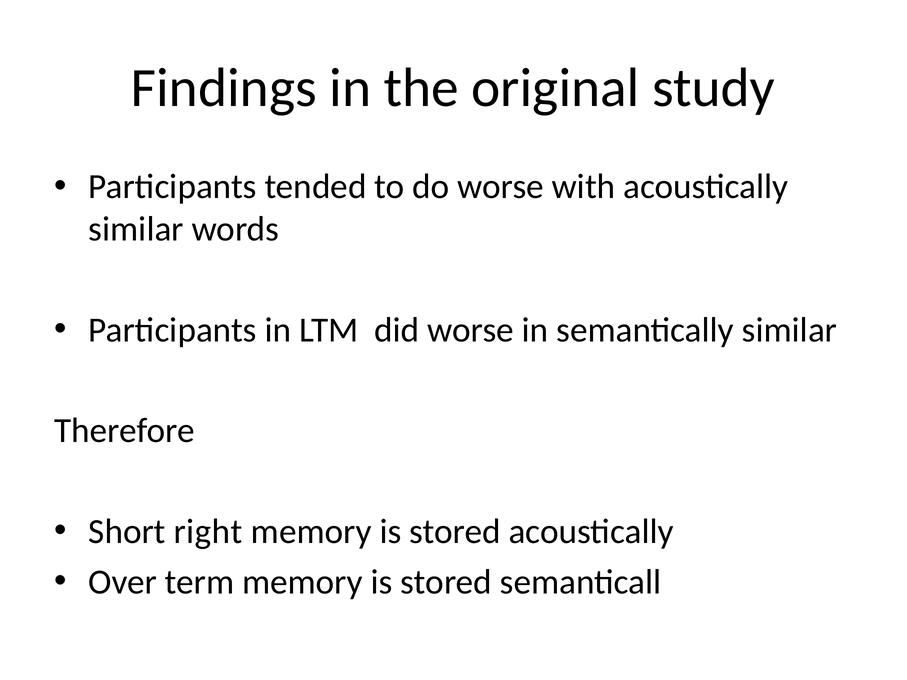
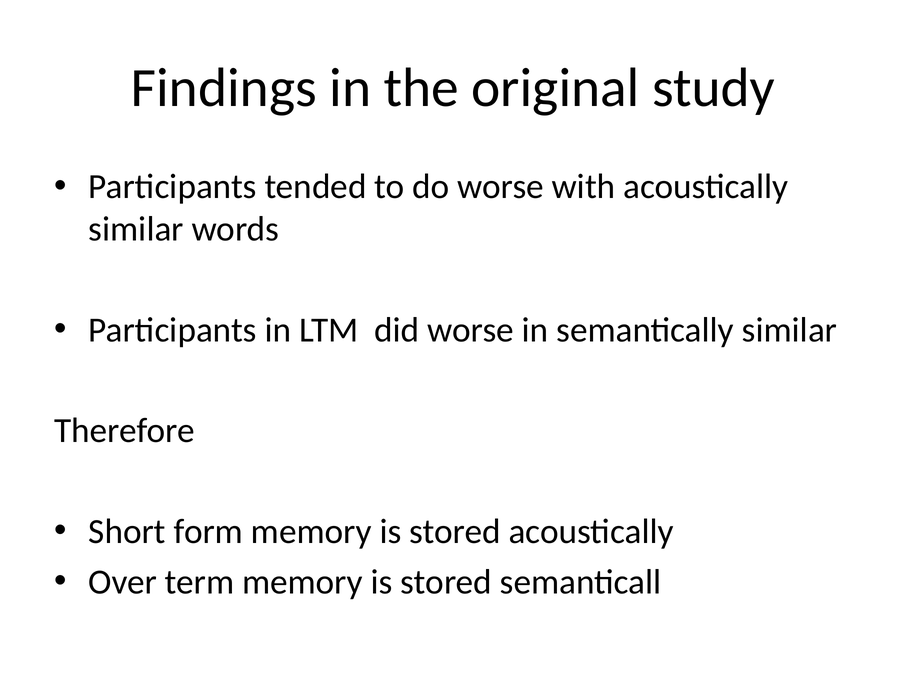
right: right -> form
